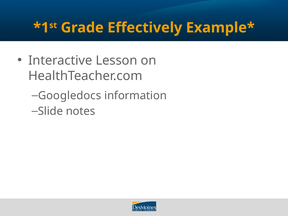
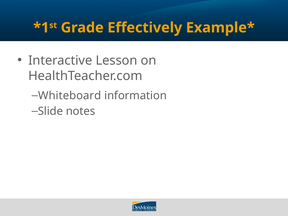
Googledocs: Googledocs -> Whiteboard
